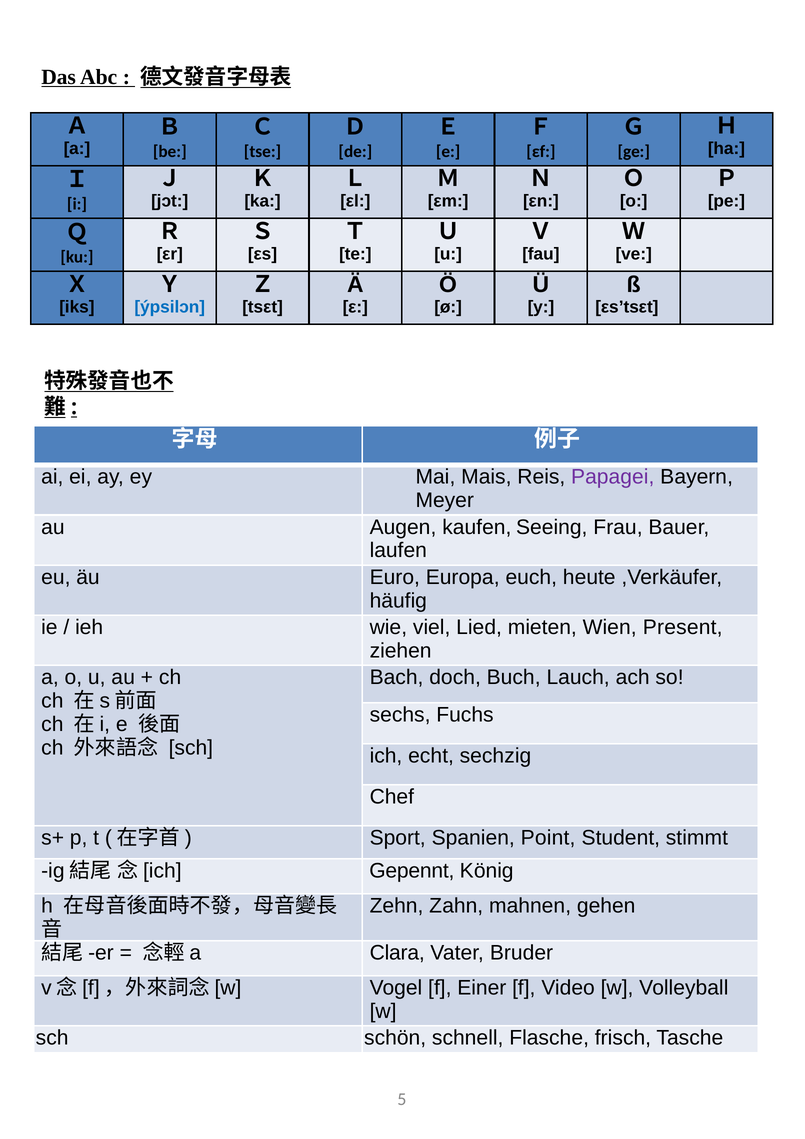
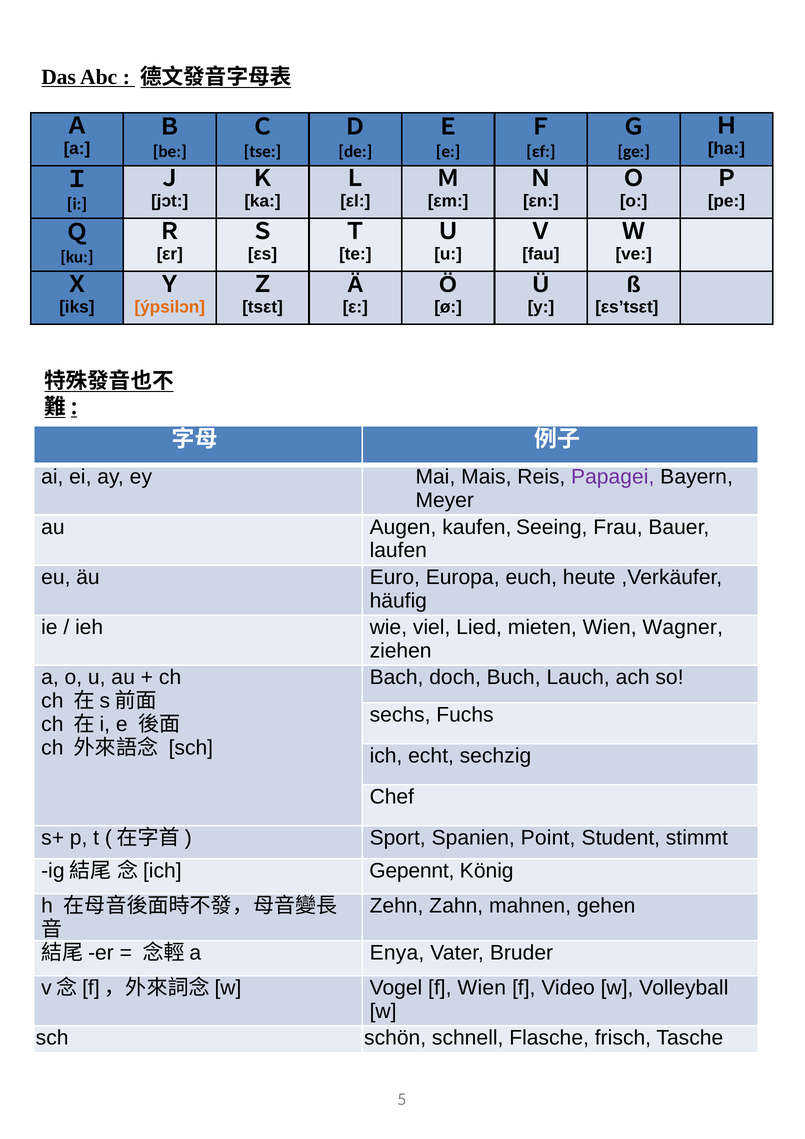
ýpsilɔn colour: blue -> orange
Present: Present -> Wagner
Clara: Clara -> Enya
f Einer: Einer -> Wien
